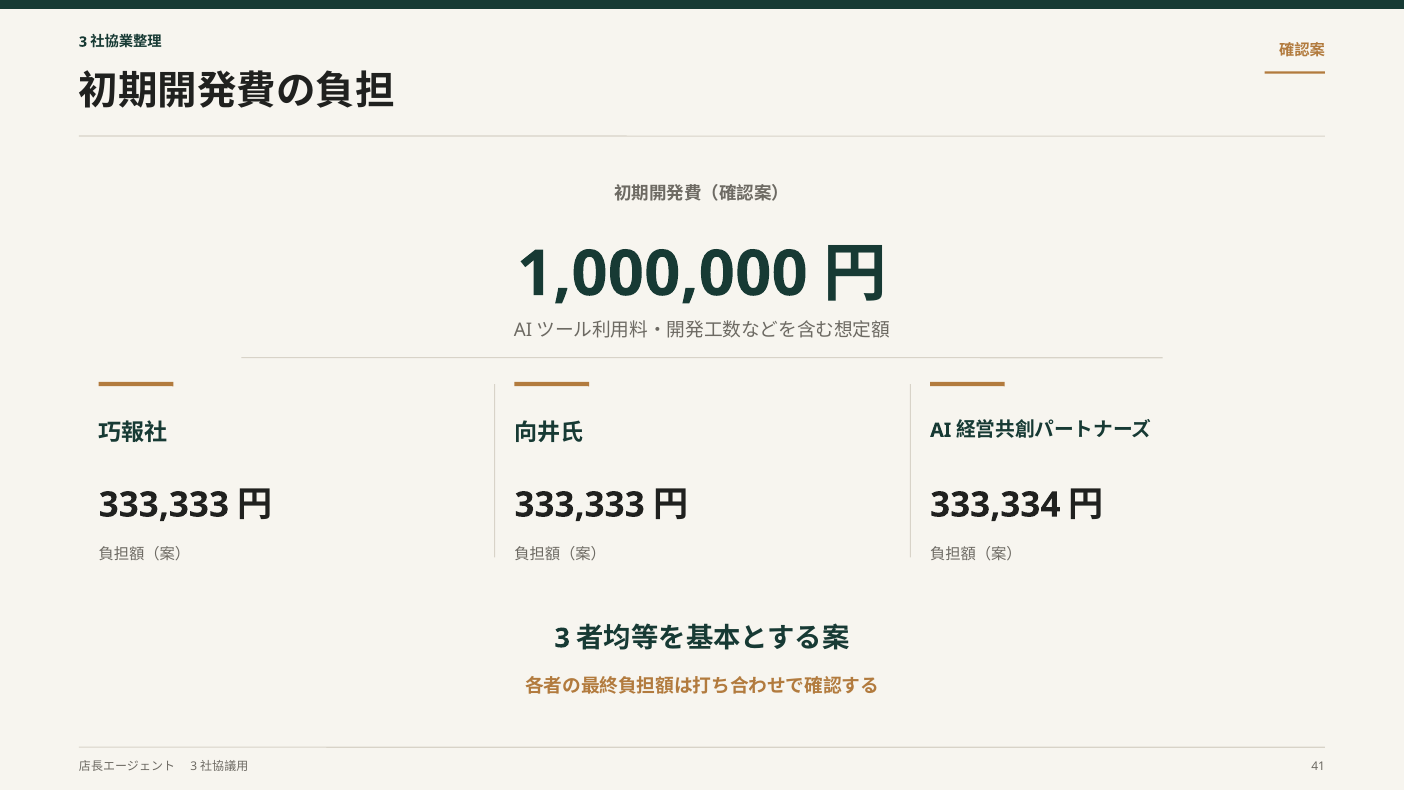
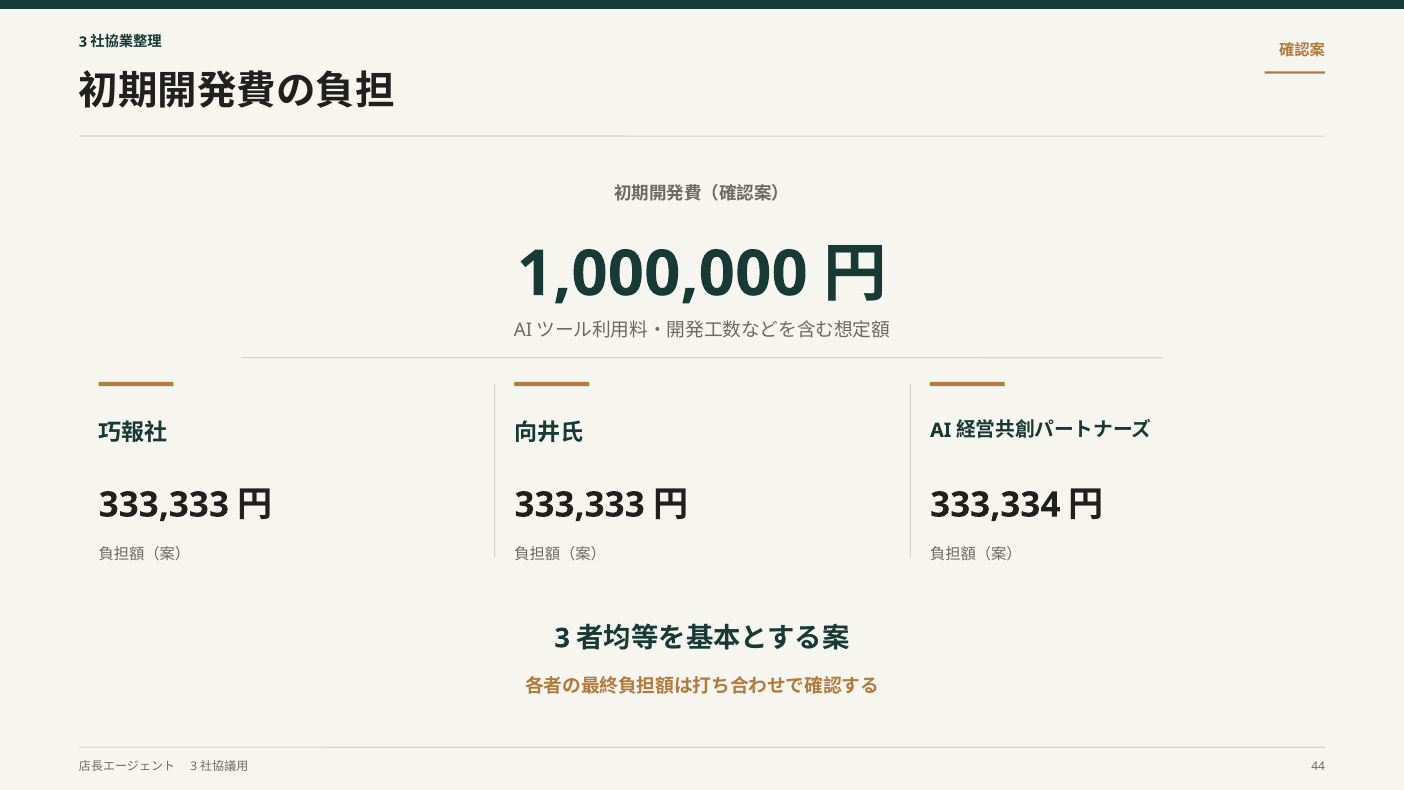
41: 41 -> 44
